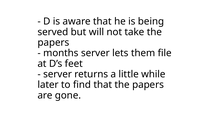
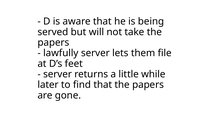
months: months -> lawfully
